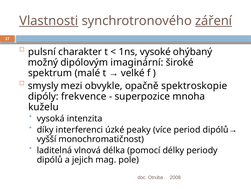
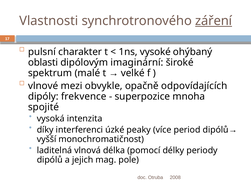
Vlastnosti underline: present -> none
možný: možný -> oblasti
smysly: smysly -> vlnové
spektroskopie: spektroskopie -> odpovídajících
kuželu: kuželu -> spojité
